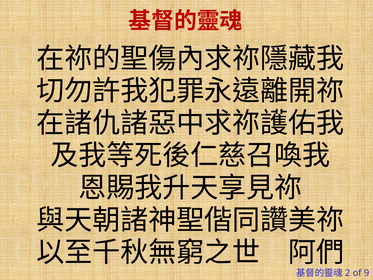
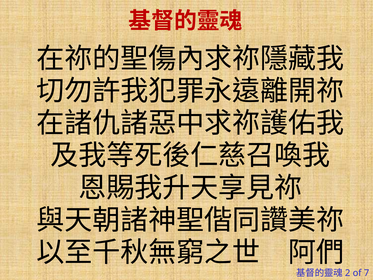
9: 9 -> 7
